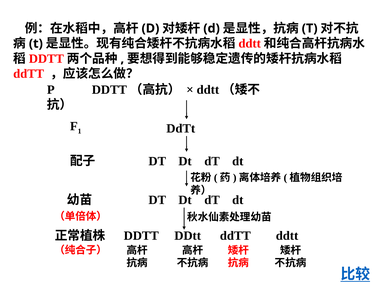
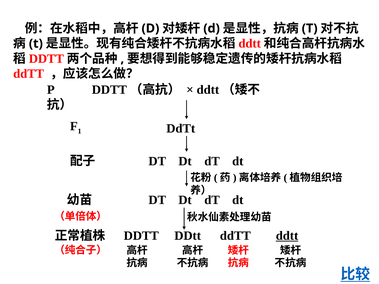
ddtt at (287, 236) underline: none -> present
